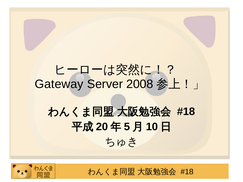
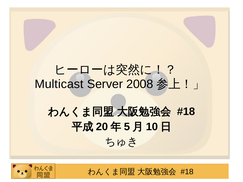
Gateway: Gateway -> Multicast
